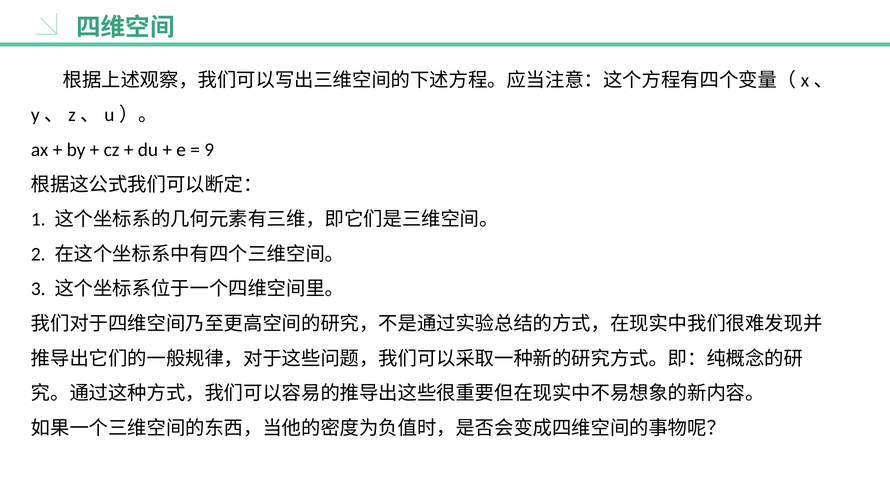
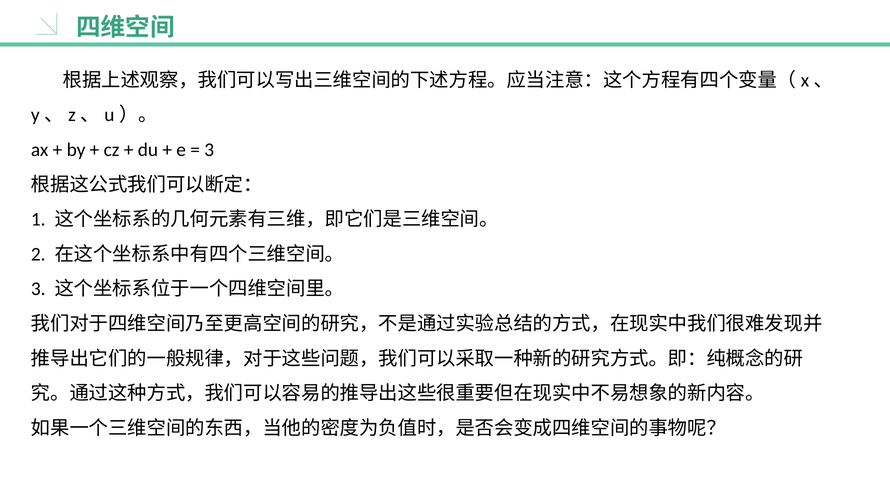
9 at (209, 150): 9 -> 3
